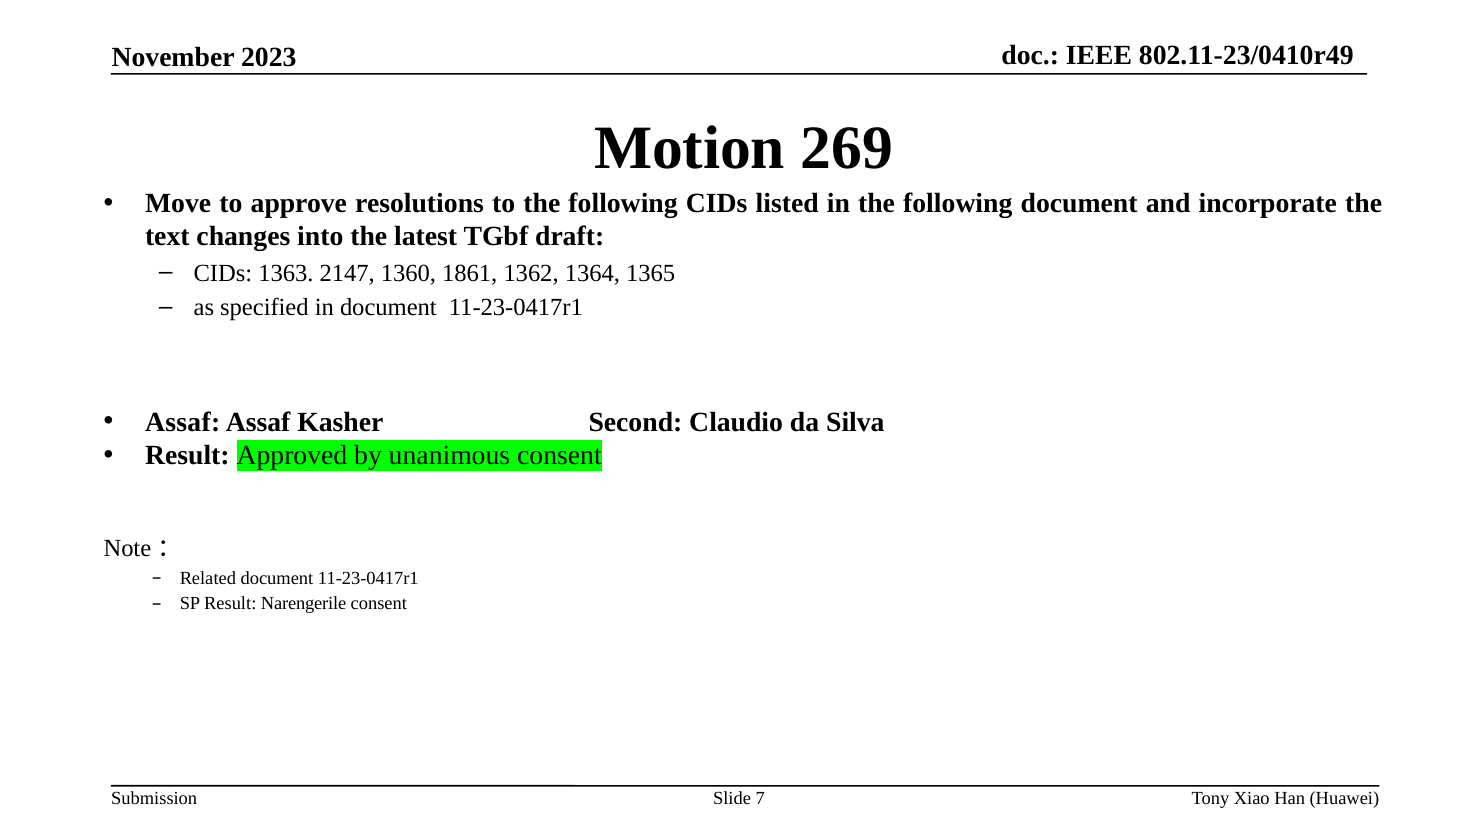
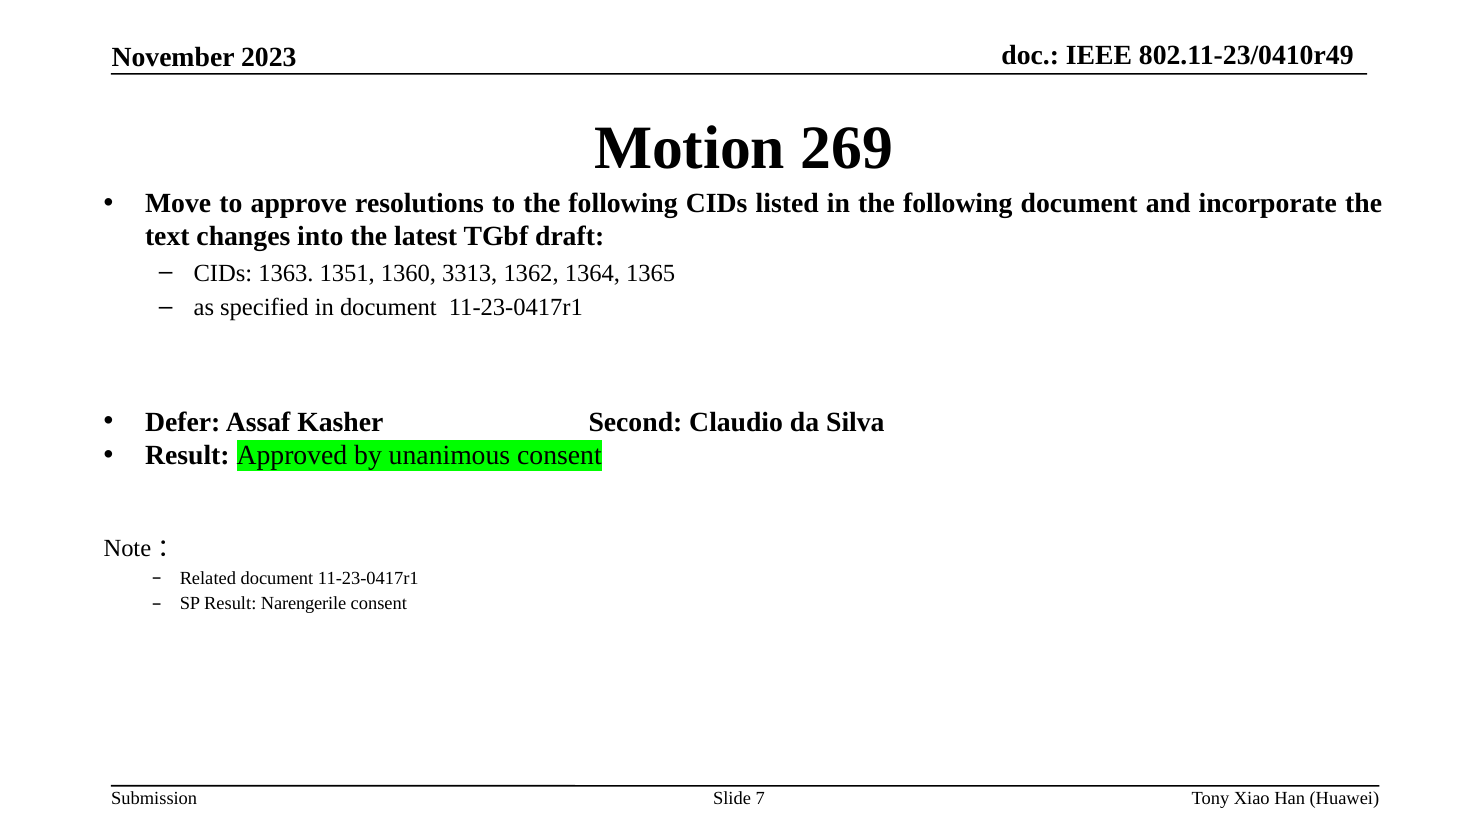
2147: 2147 -> 1351
1861: 1861 -> 3313
Assaf at (183, 422): Assaf -> Defer
